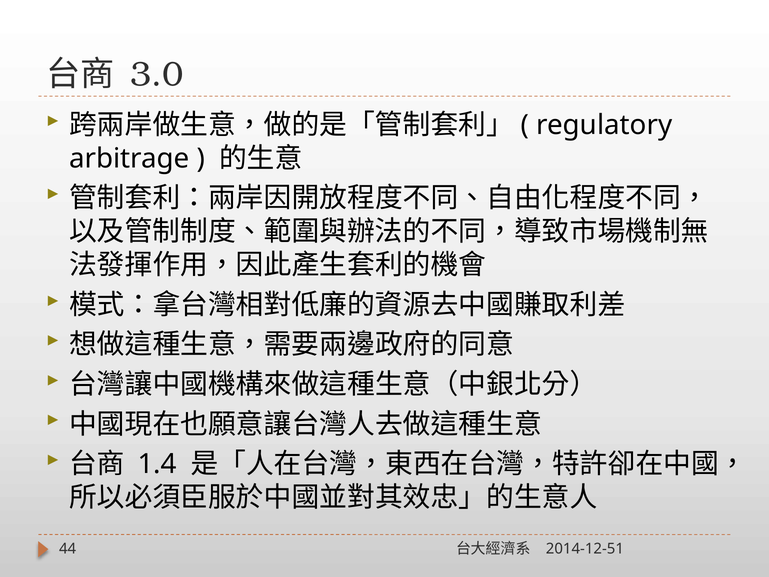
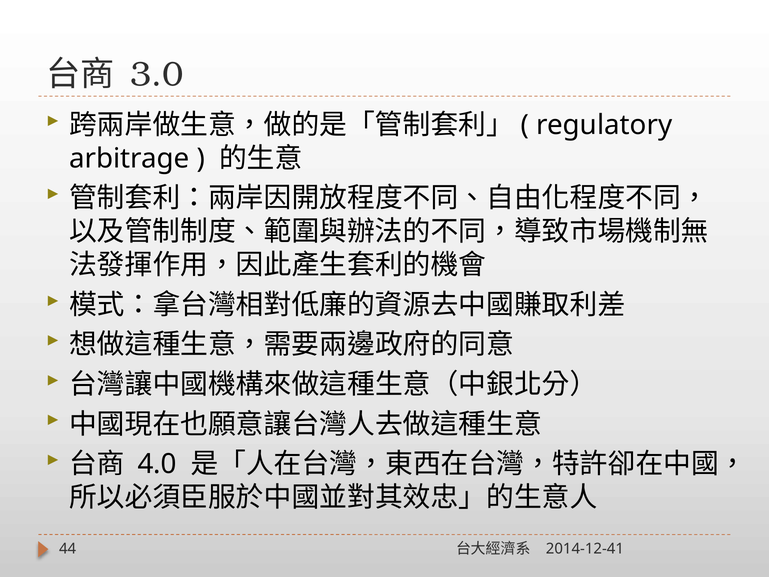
1.4: 1.4 -> 4.0
2014-12-51: 2014-12-51 -> 2014-12-41
